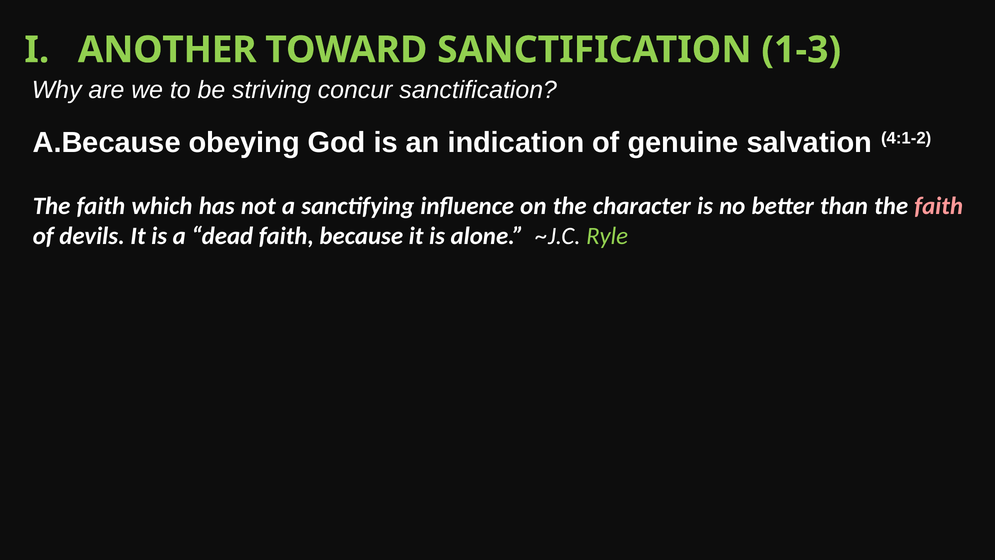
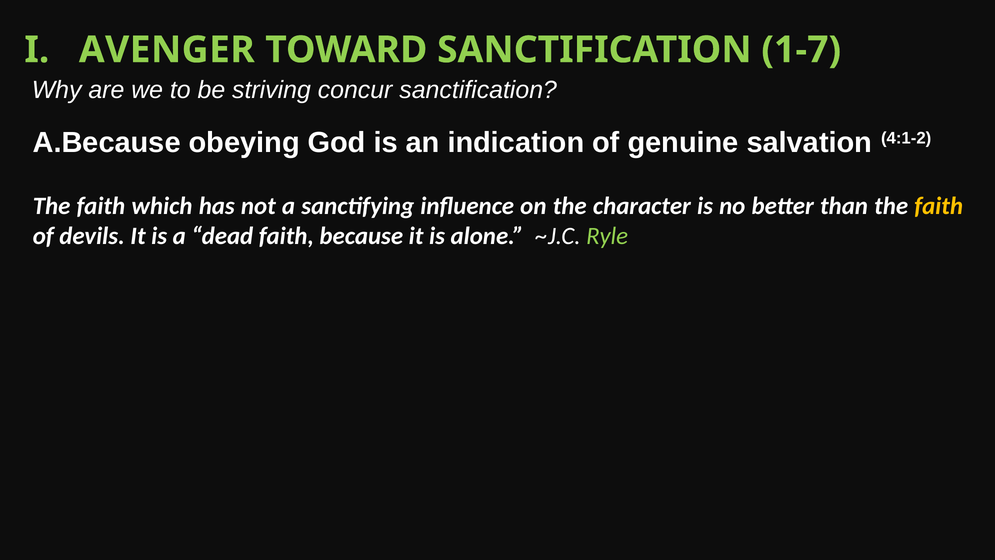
ANOTHER: ANOTHER -> AVENGER
1-3: 1-3 -> 1-7
faith at (939, 206) colour: pink -> yellow
